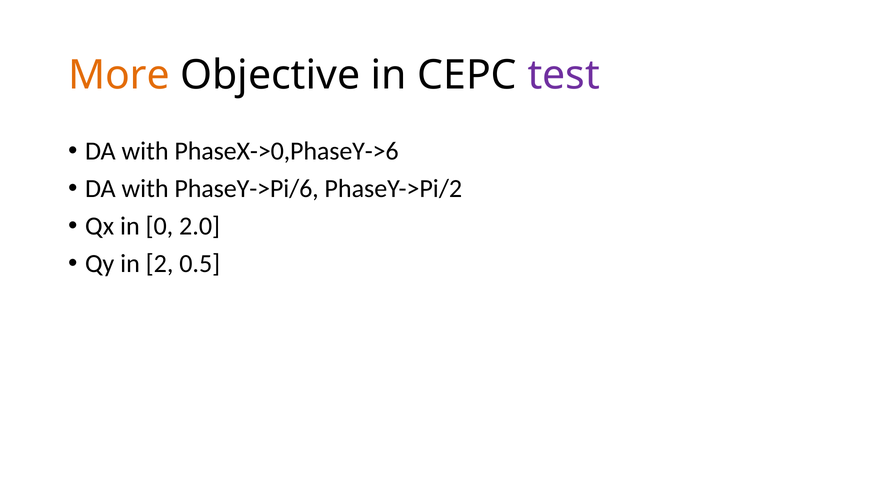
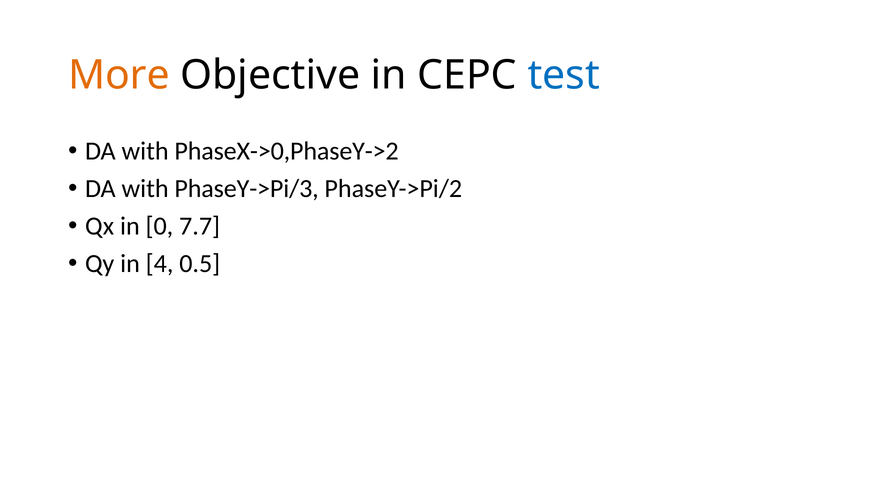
test colour: purple -> blue
PhaseX->0,PhaseY->6: PhaseX->0,PhaseY->6 -> PhaseX->0,PhaseY->2
PhaseY->Pi/6: PhaseY->Pi/6 -> PhaseY->Pi/3
2.0: 2.0 -> 7.7
2: 2 -> 4
